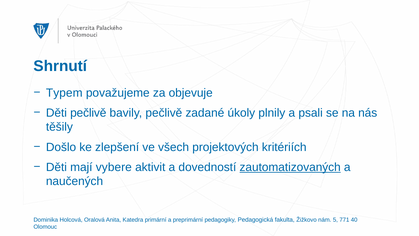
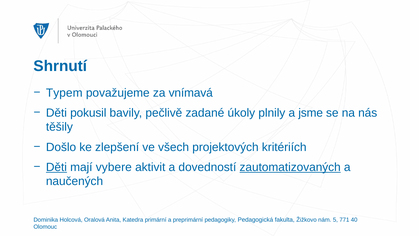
objevuje: objevuje -> vnímavá
Děti pečlivě: pečlivě -> pokusil
psali: psali -> jsme
Děti at (56, 167) underline: none -> present
